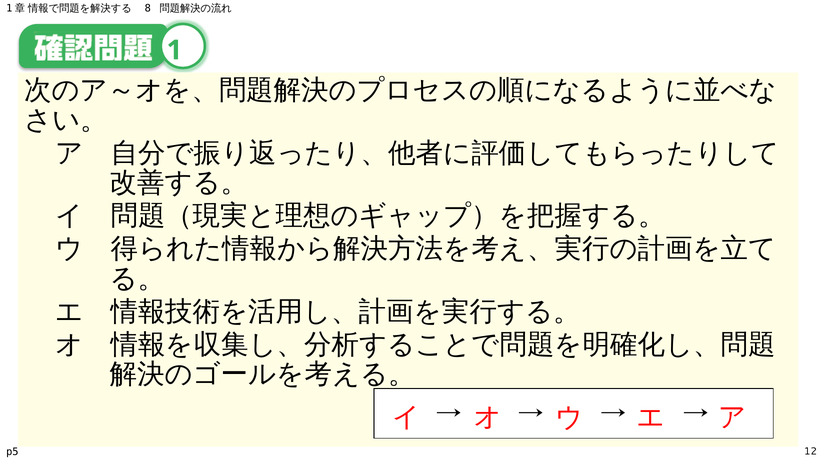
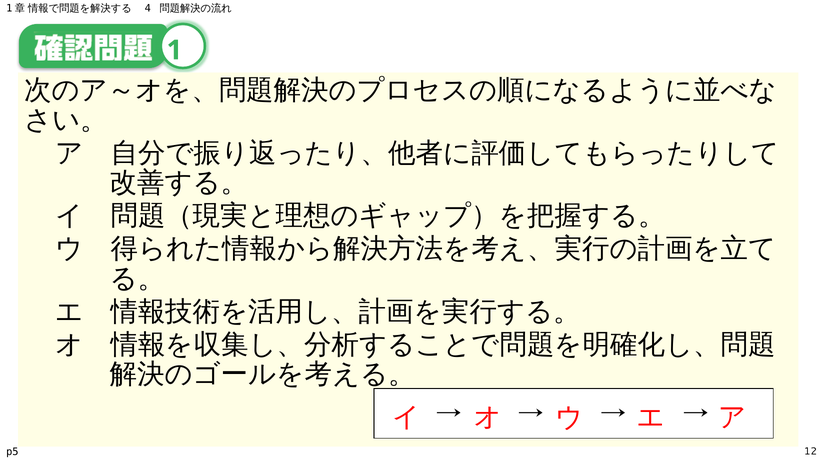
8: 8 -> 4
